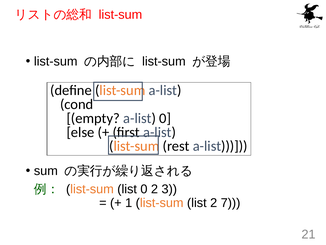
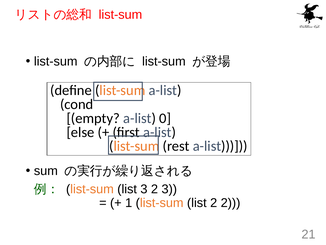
list 0: 0 -> 3
2 7: 7 -> 2
